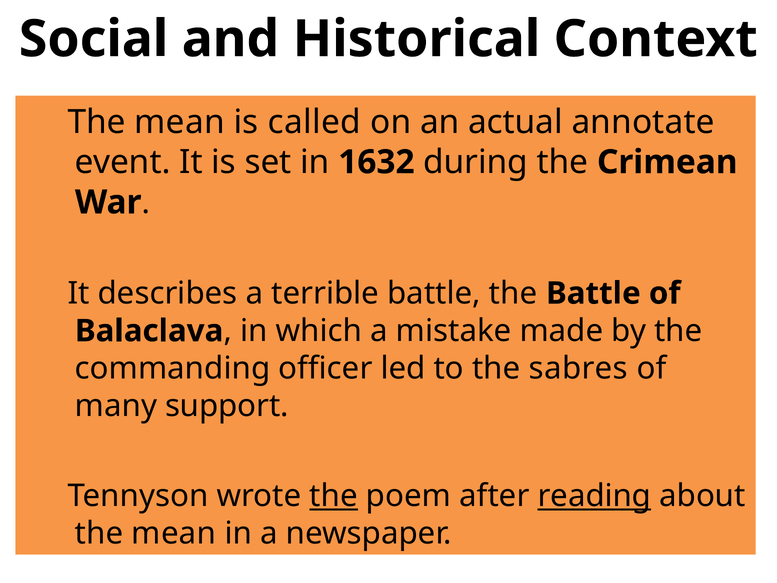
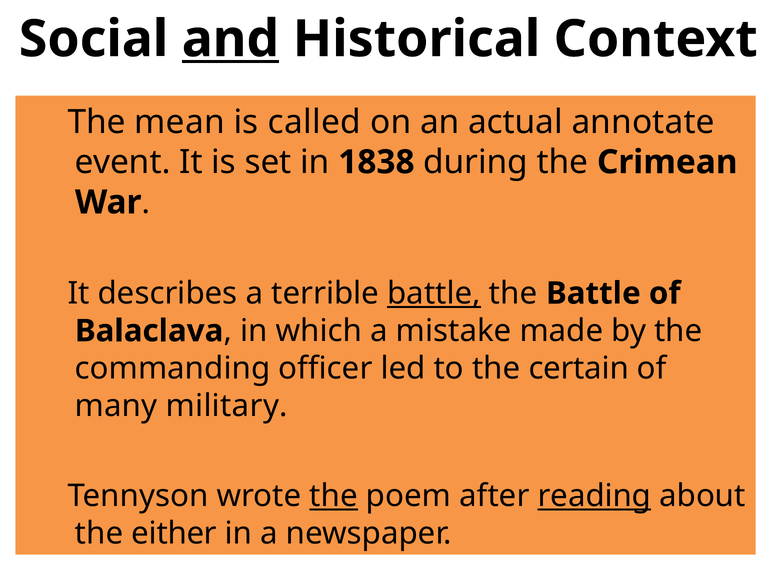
and underline: none -> present
1632: 1632 -> 1838
battle at (434, 293) underline: none -> present
sabres: sabres -> certain
support: support -> military
mean at (174, 533): mean -> either
